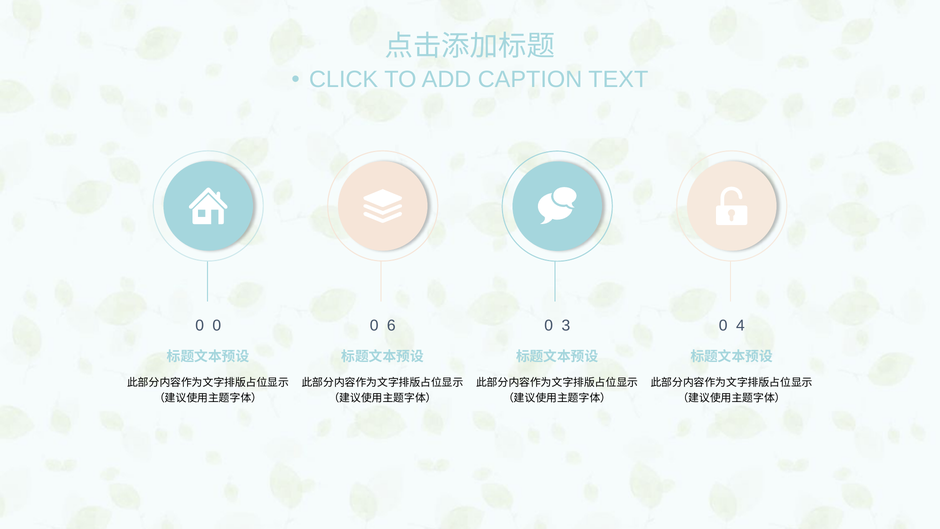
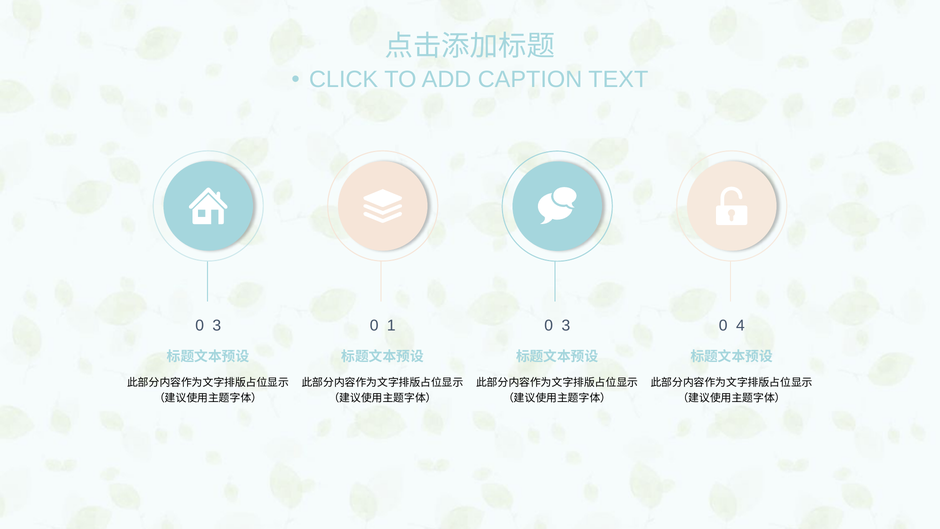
0 at (217, 325): 0 -> 3
6: 6 -> 1
